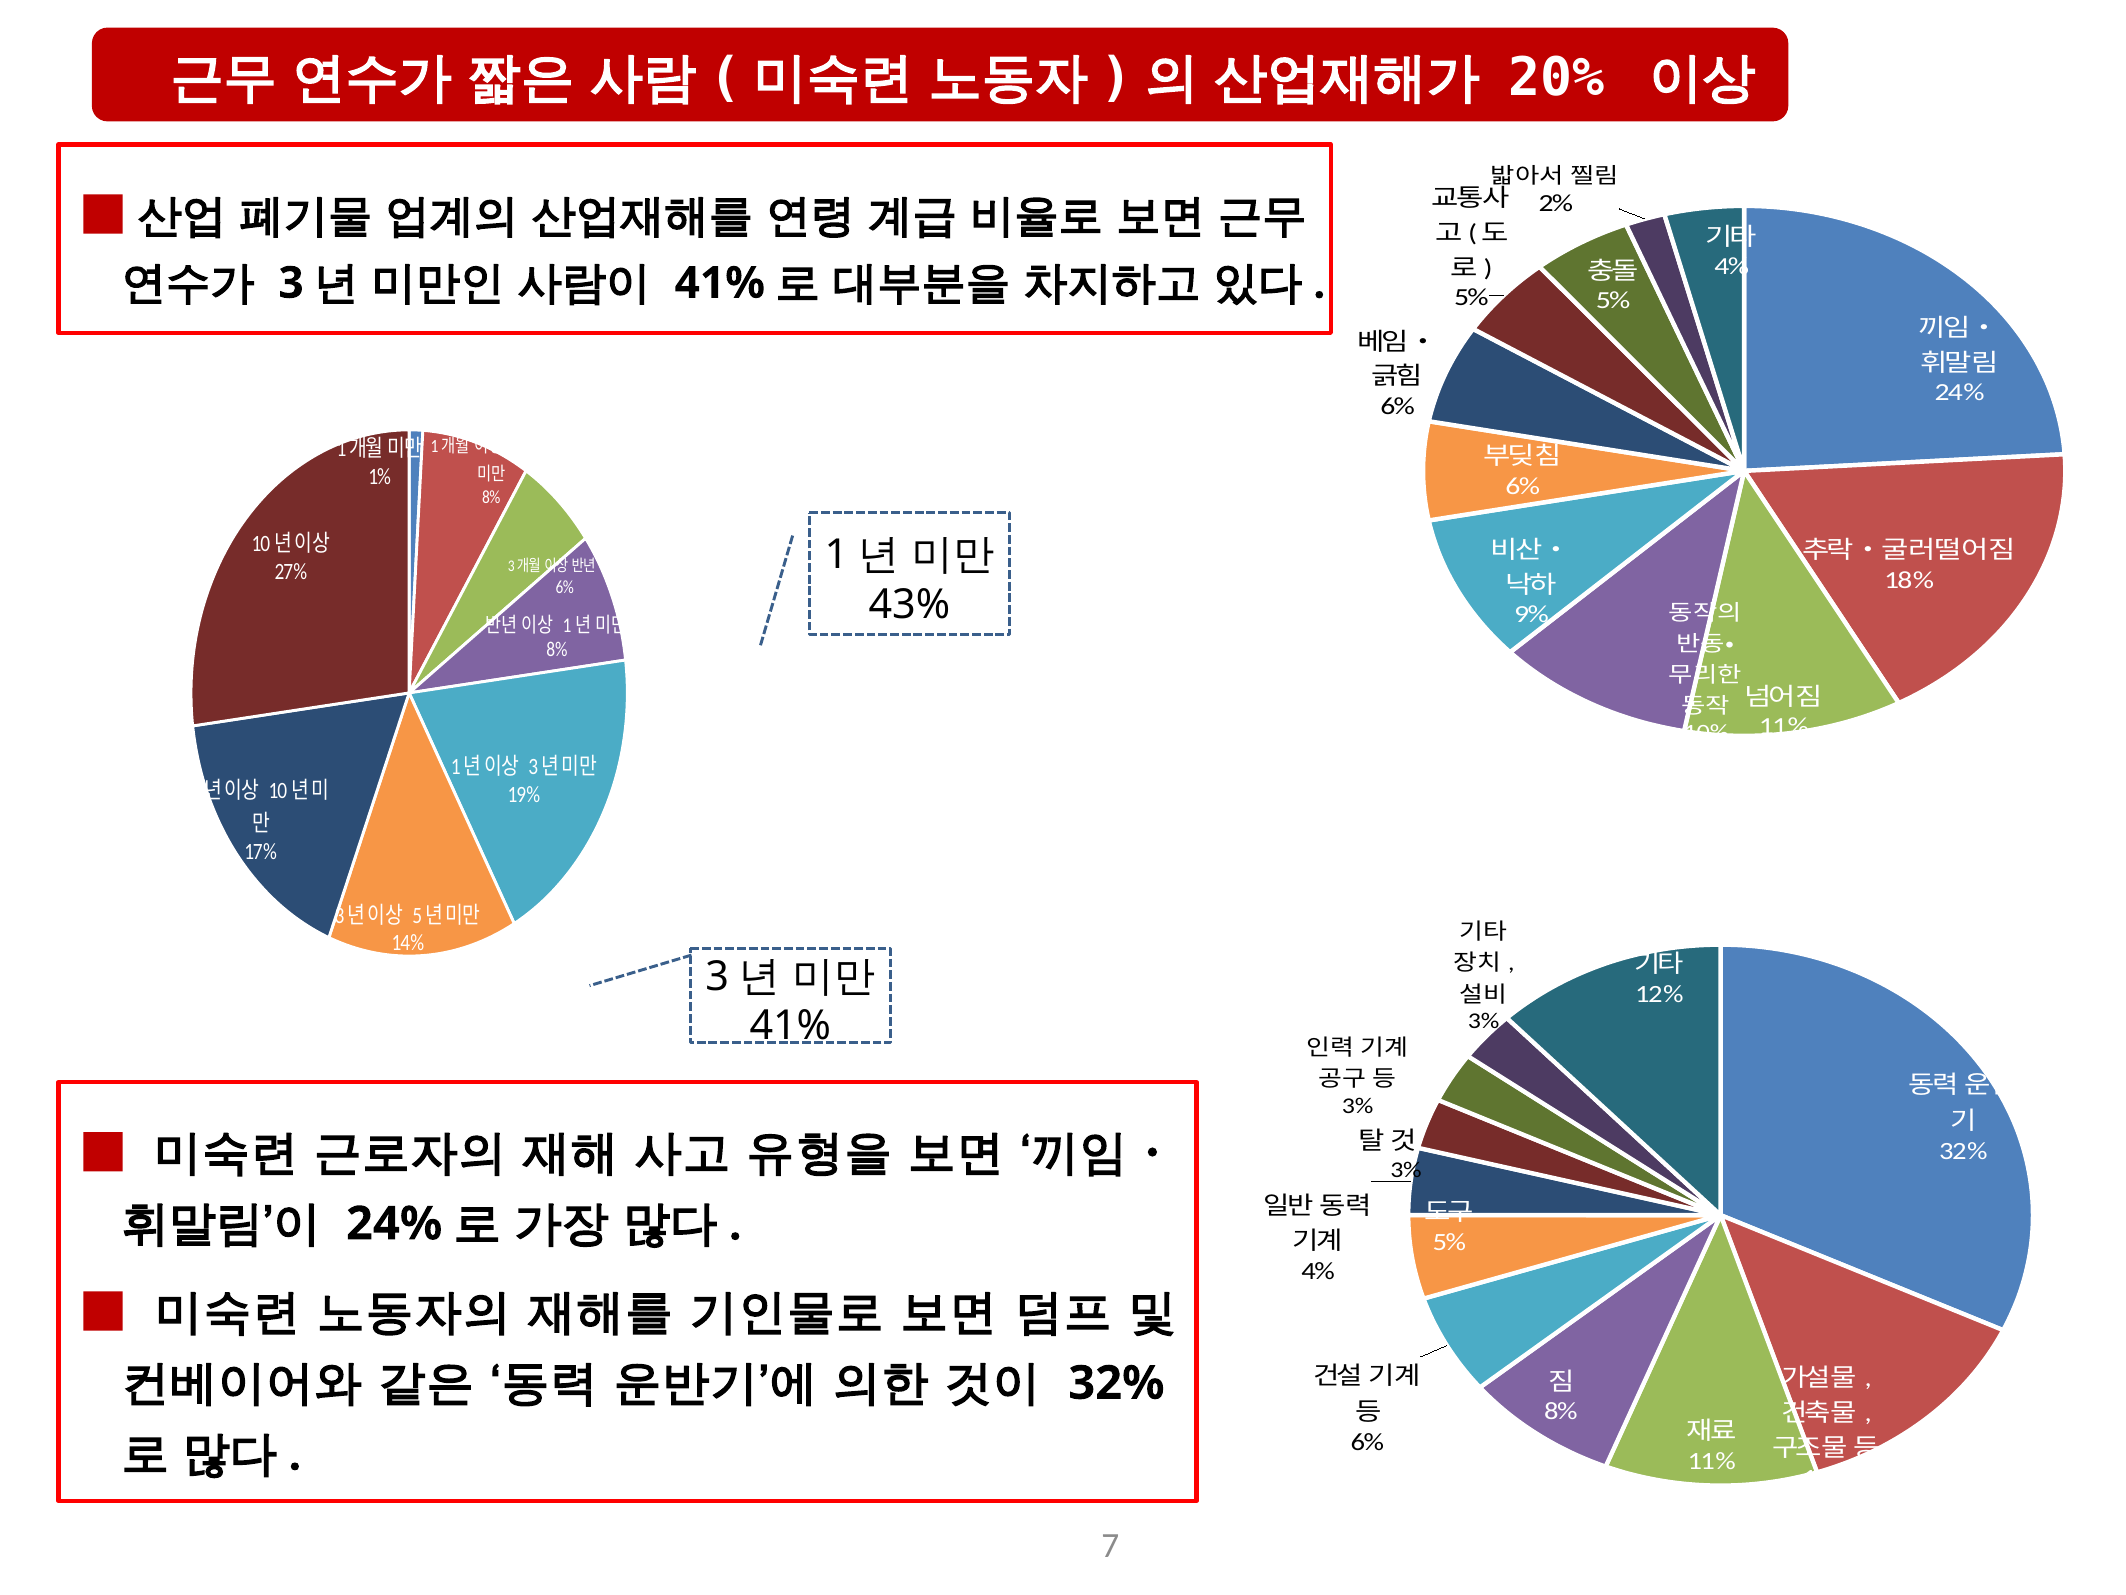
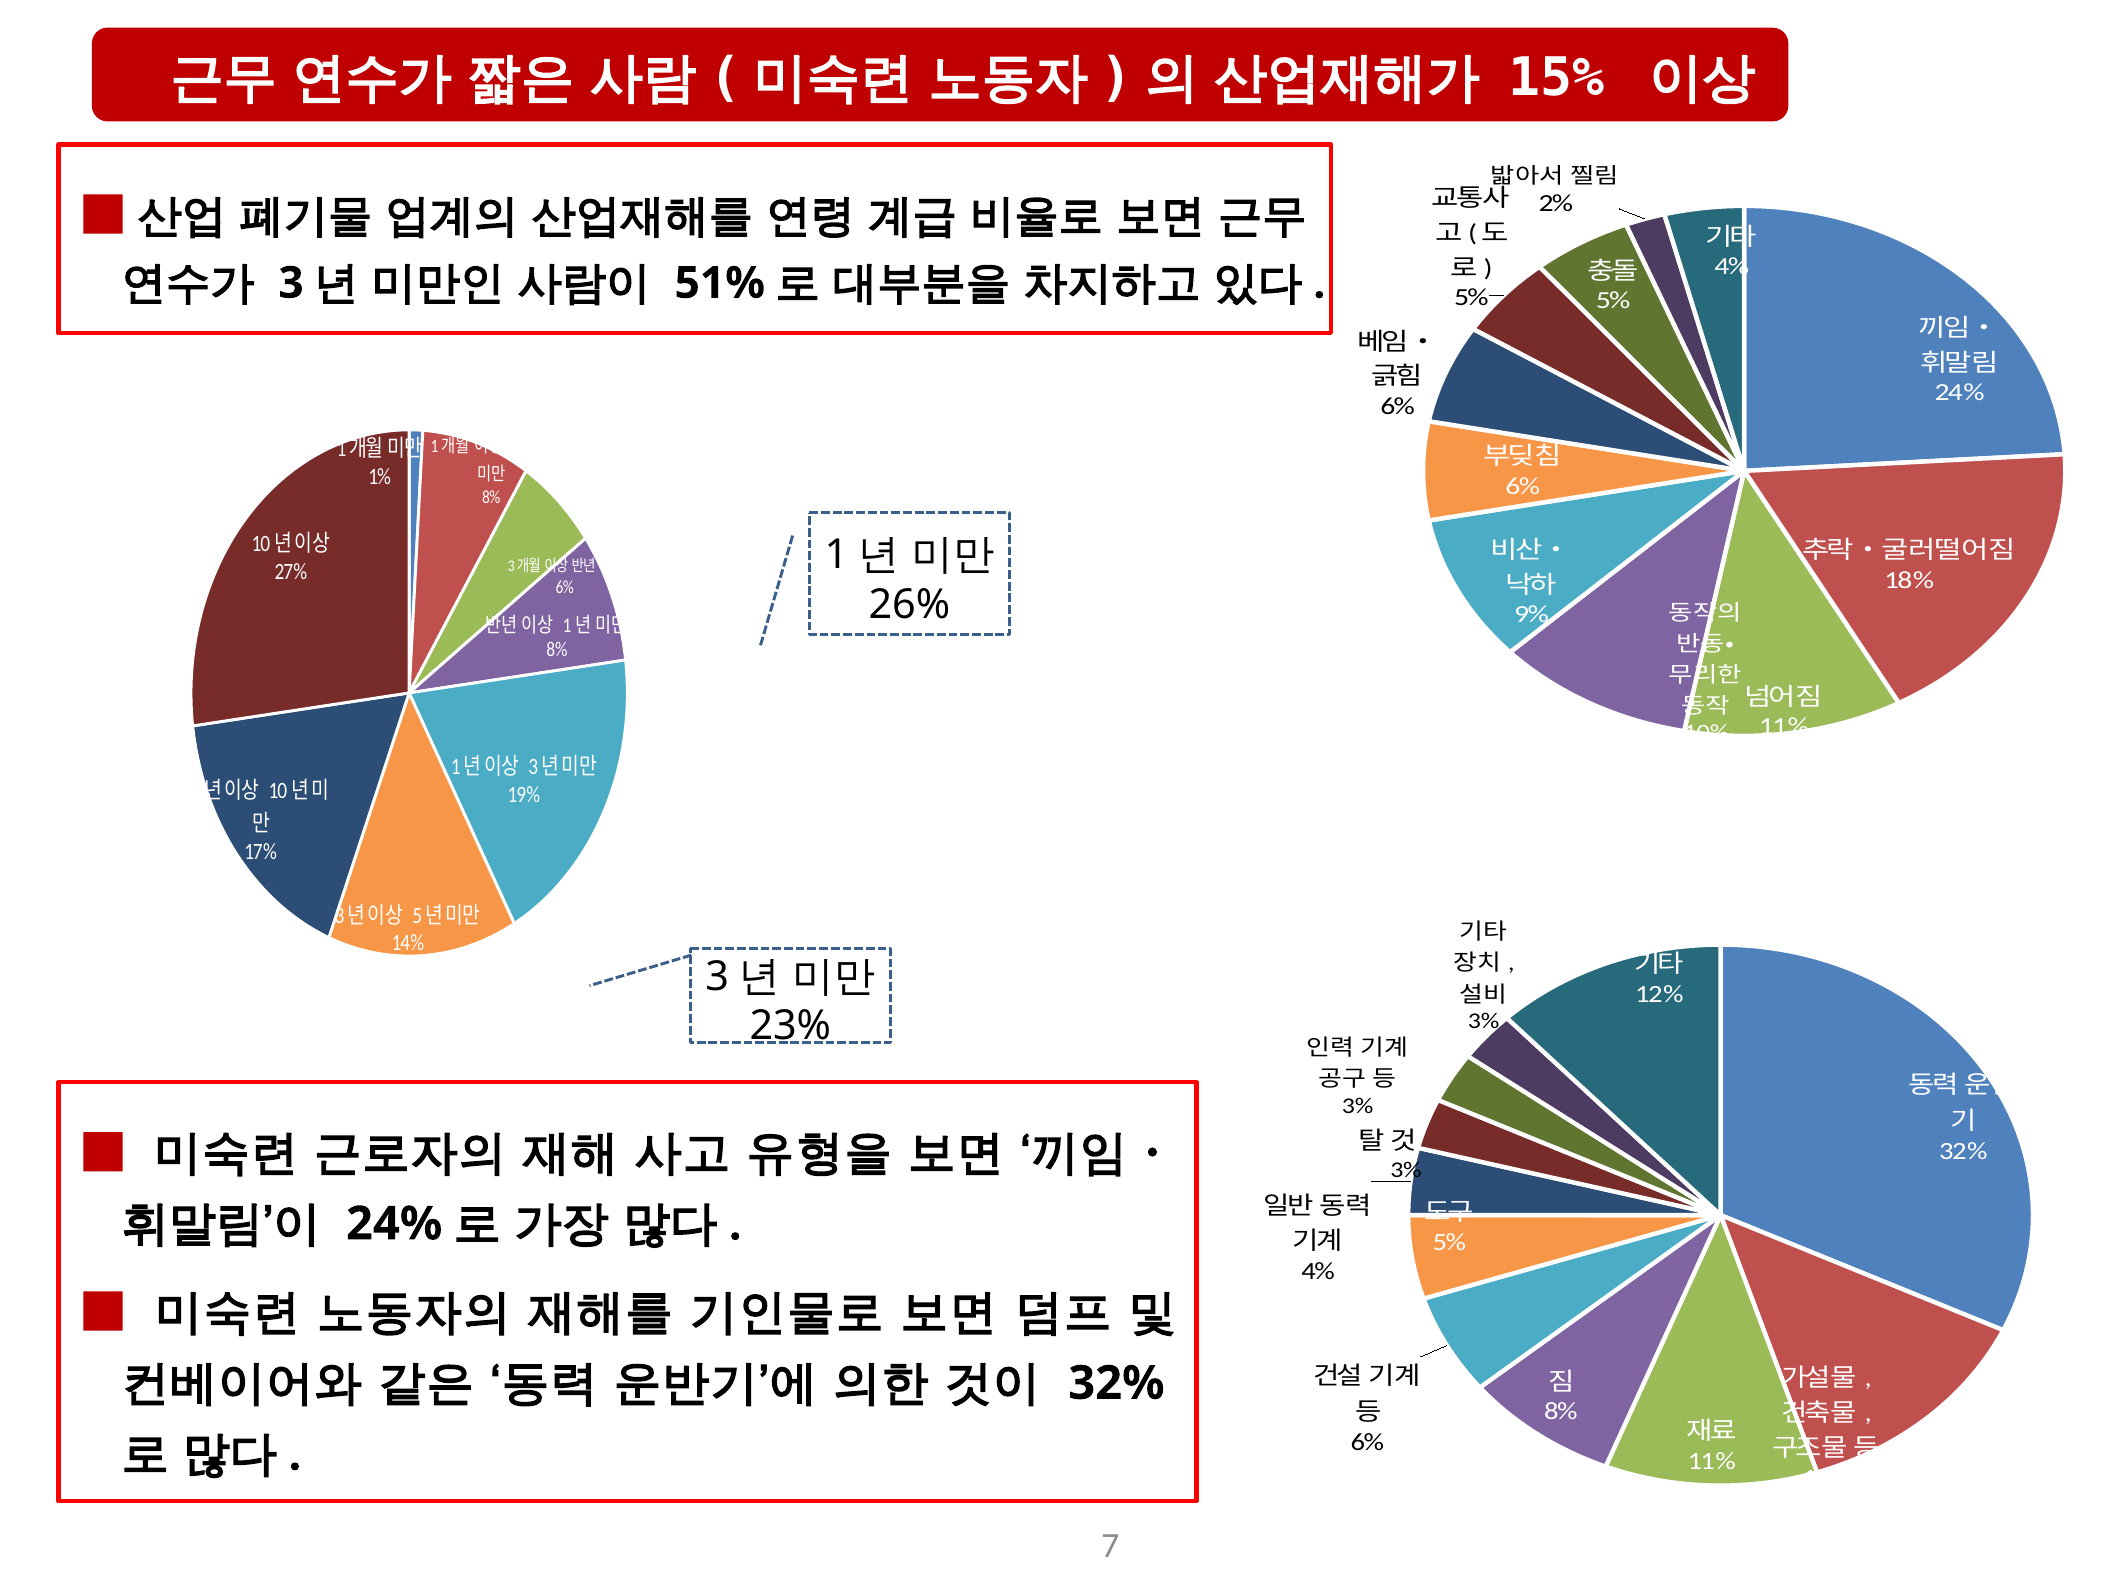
20%: 20% -> 15%
41% at (720, 283): 41% -> 51%
43%: 43% -> 26%
41% at (790, 1026): 41% -> 23%
